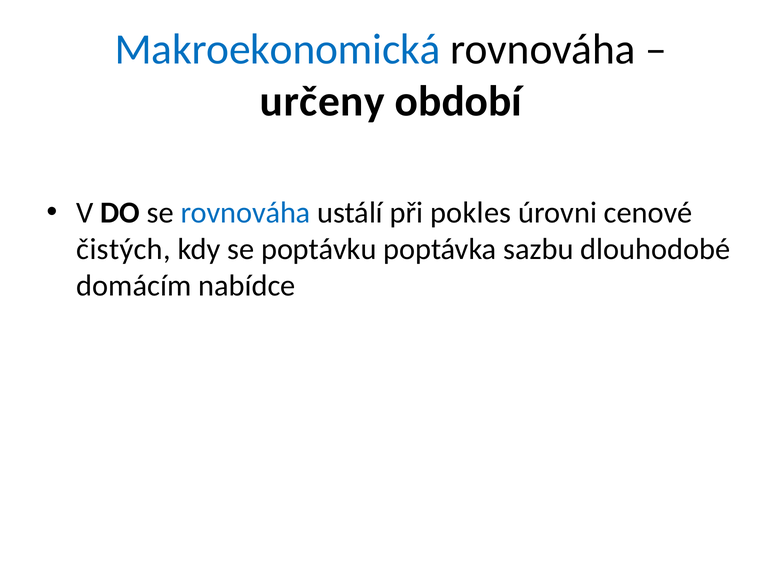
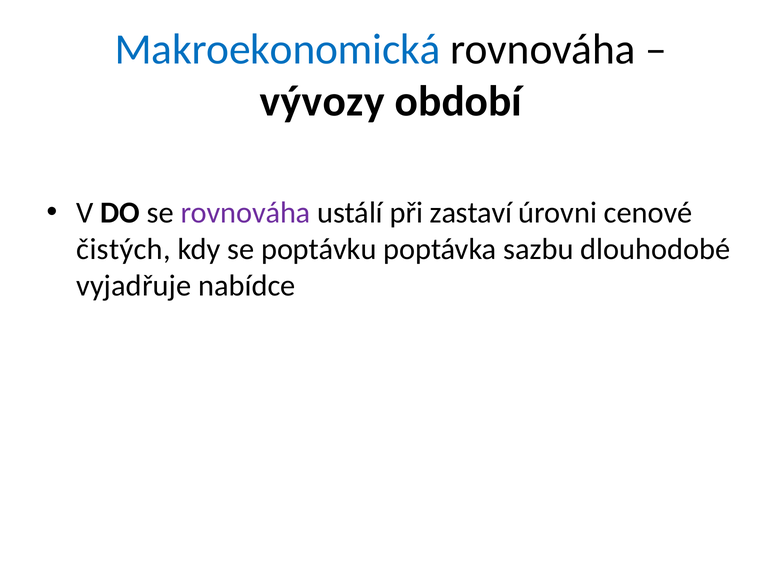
určeny: určeny -> vývozy
rovnováha at (246, 213) colour: blue -> purple
pokles: pokles -> zastaví
domácím: domácím -> vyjadřuje
